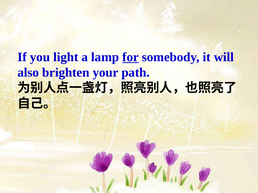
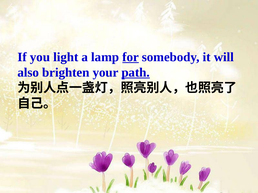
path underline: none -> present
